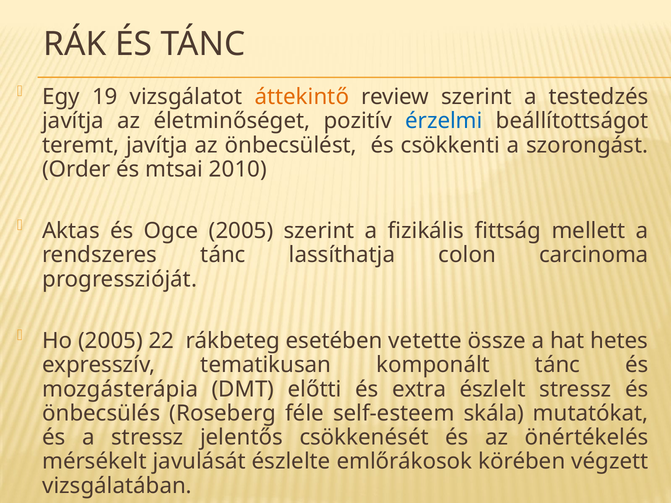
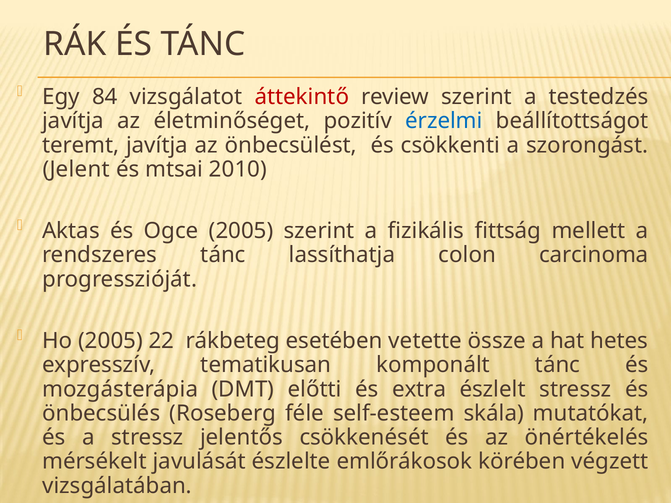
19: 19 -> 84
áttekintő colour: orange -> red
Order: Order -> Jelent
